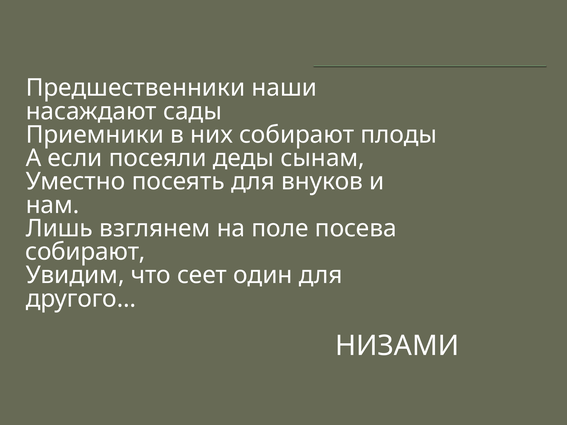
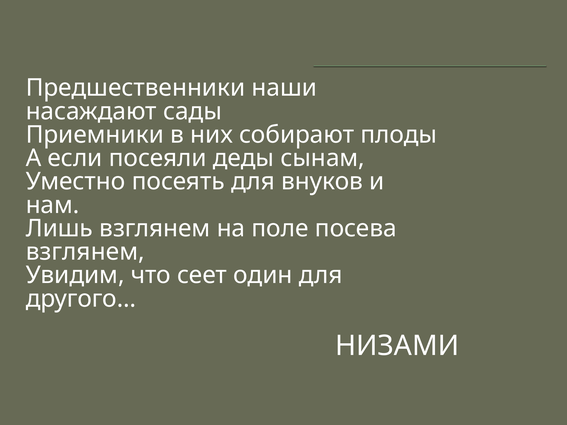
собирают at (85, 252): собирают -> взглянем
